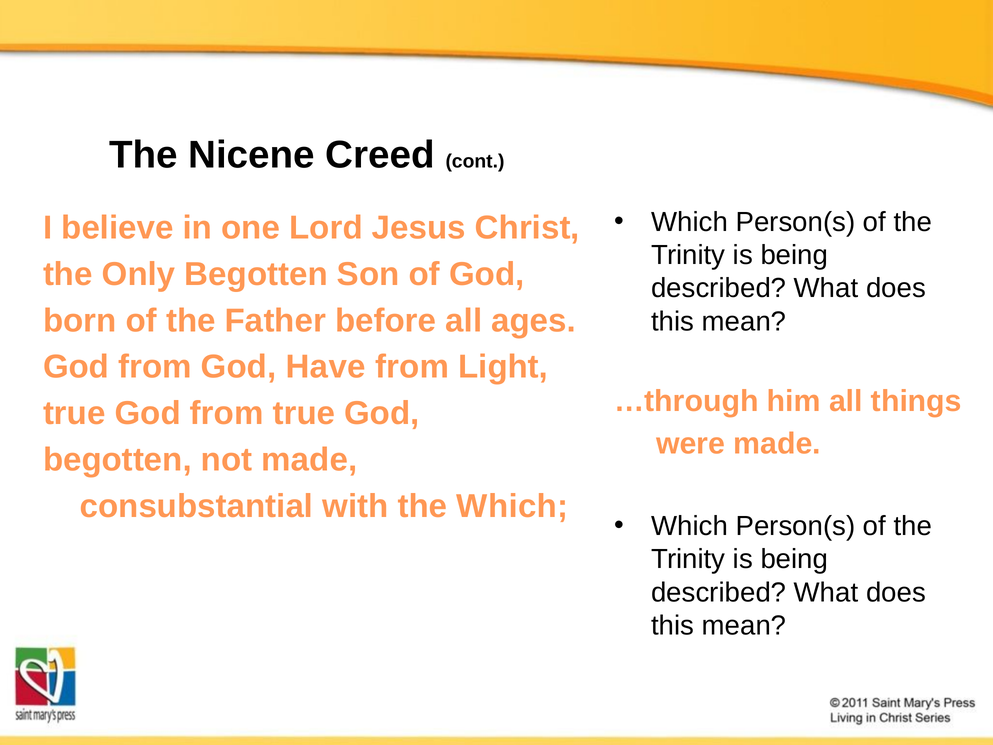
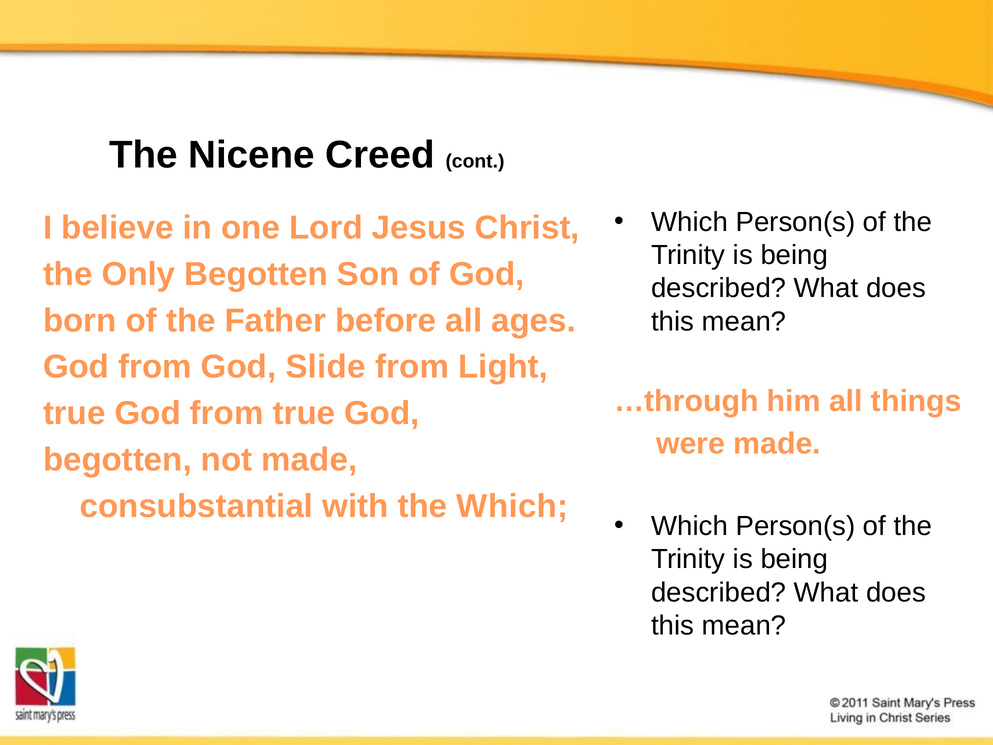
Have: Have -> Slide
